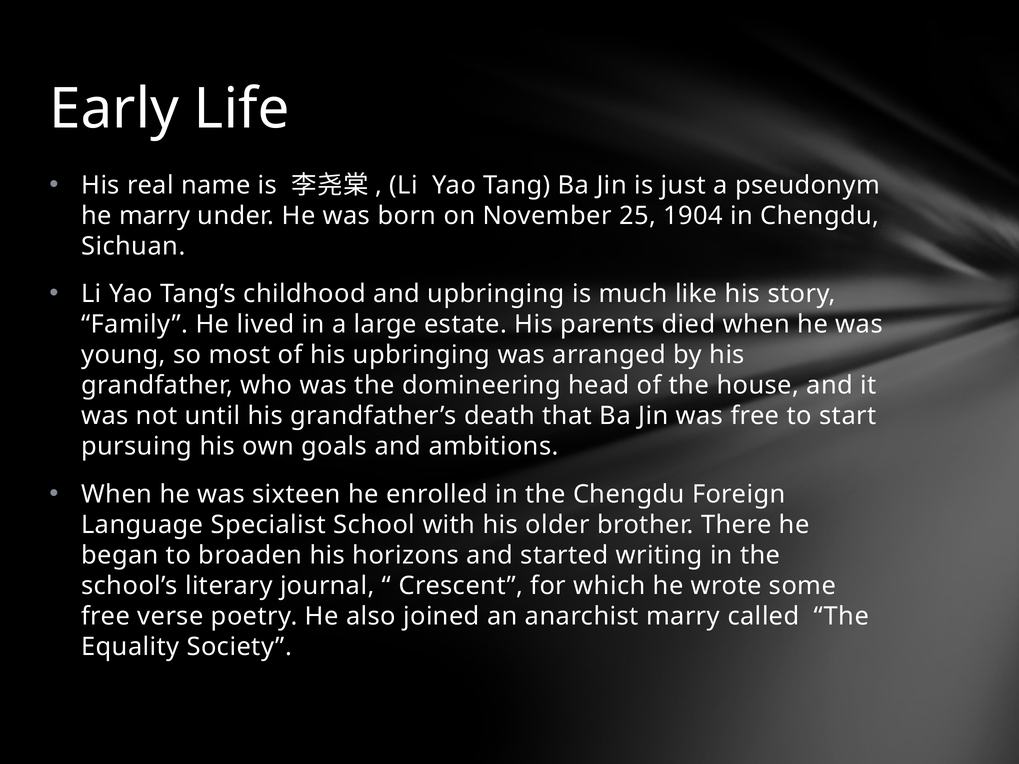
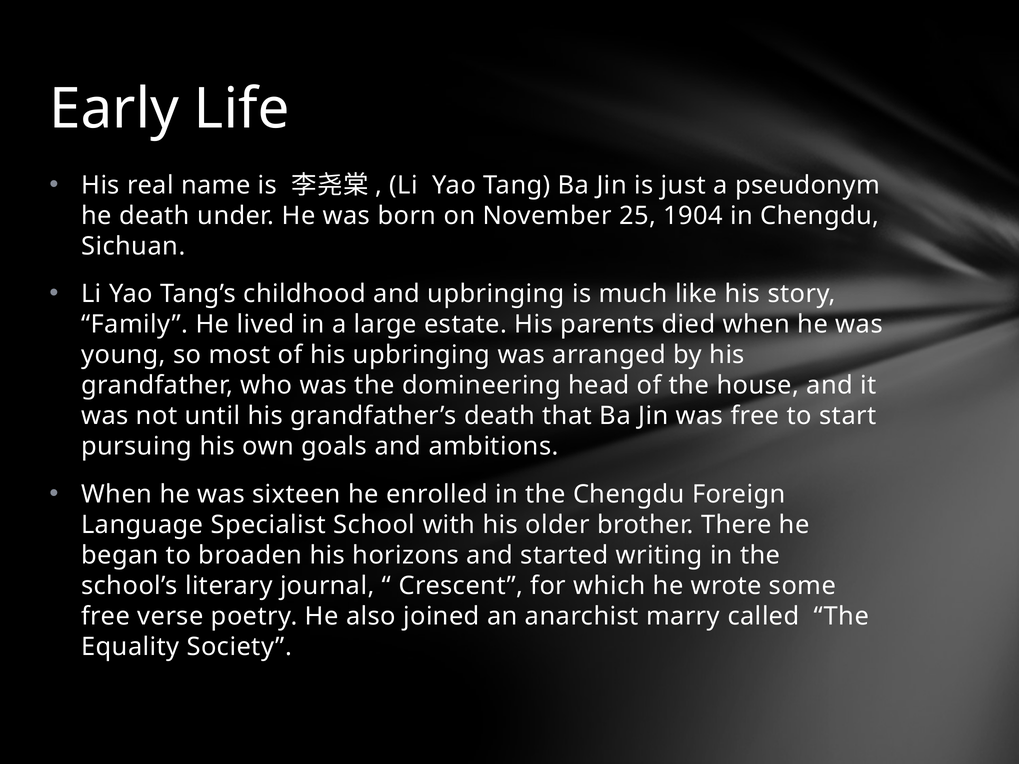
he marry: marry -> death
